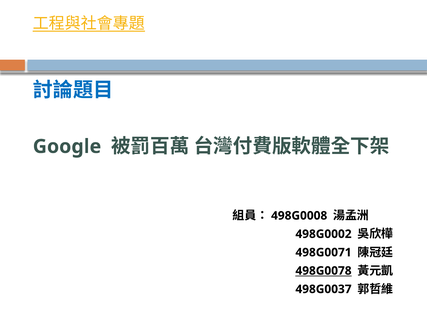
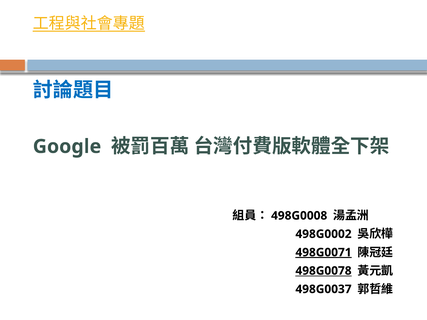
498G0071 underline: none -> present
